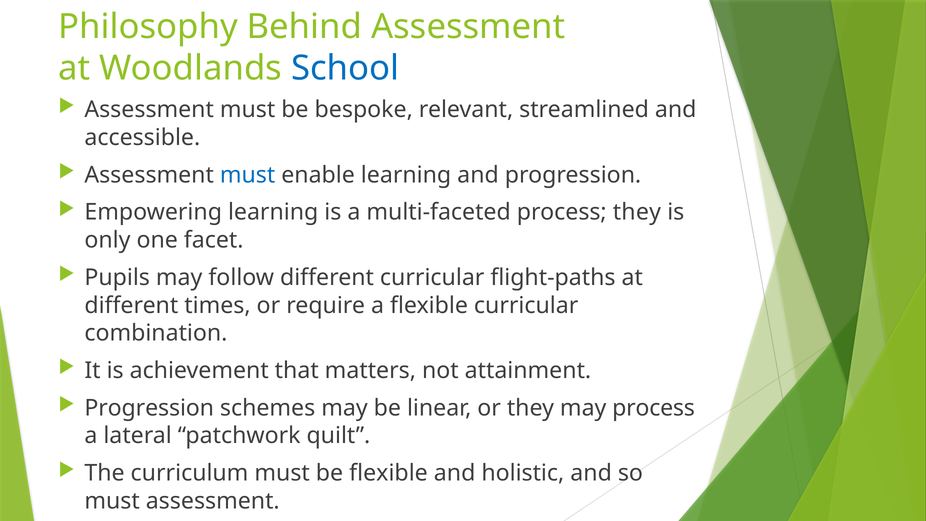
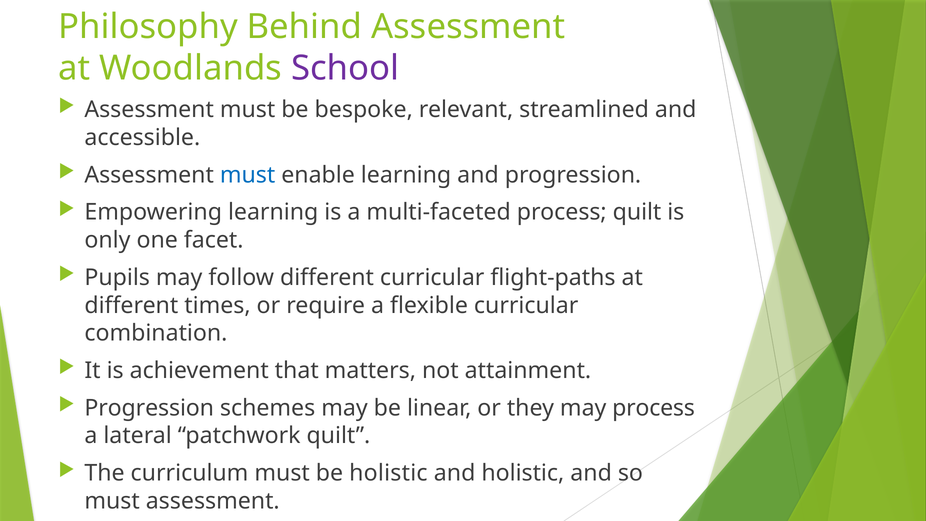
School colour: blue -> purple
process they: they -> quilt
be flexible: flexible -> holistic
